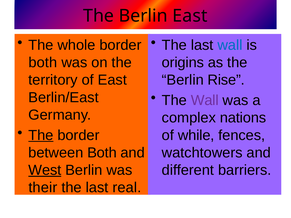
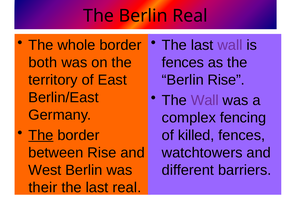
Berlin East: East -> Real
wall at (230, 45) colour: blue -> purple
origins at (183, 63): origins -> fences
nations: nations -> fencing
while: while -> killed
between Both: Both -> Rise
West underline: present -> none
